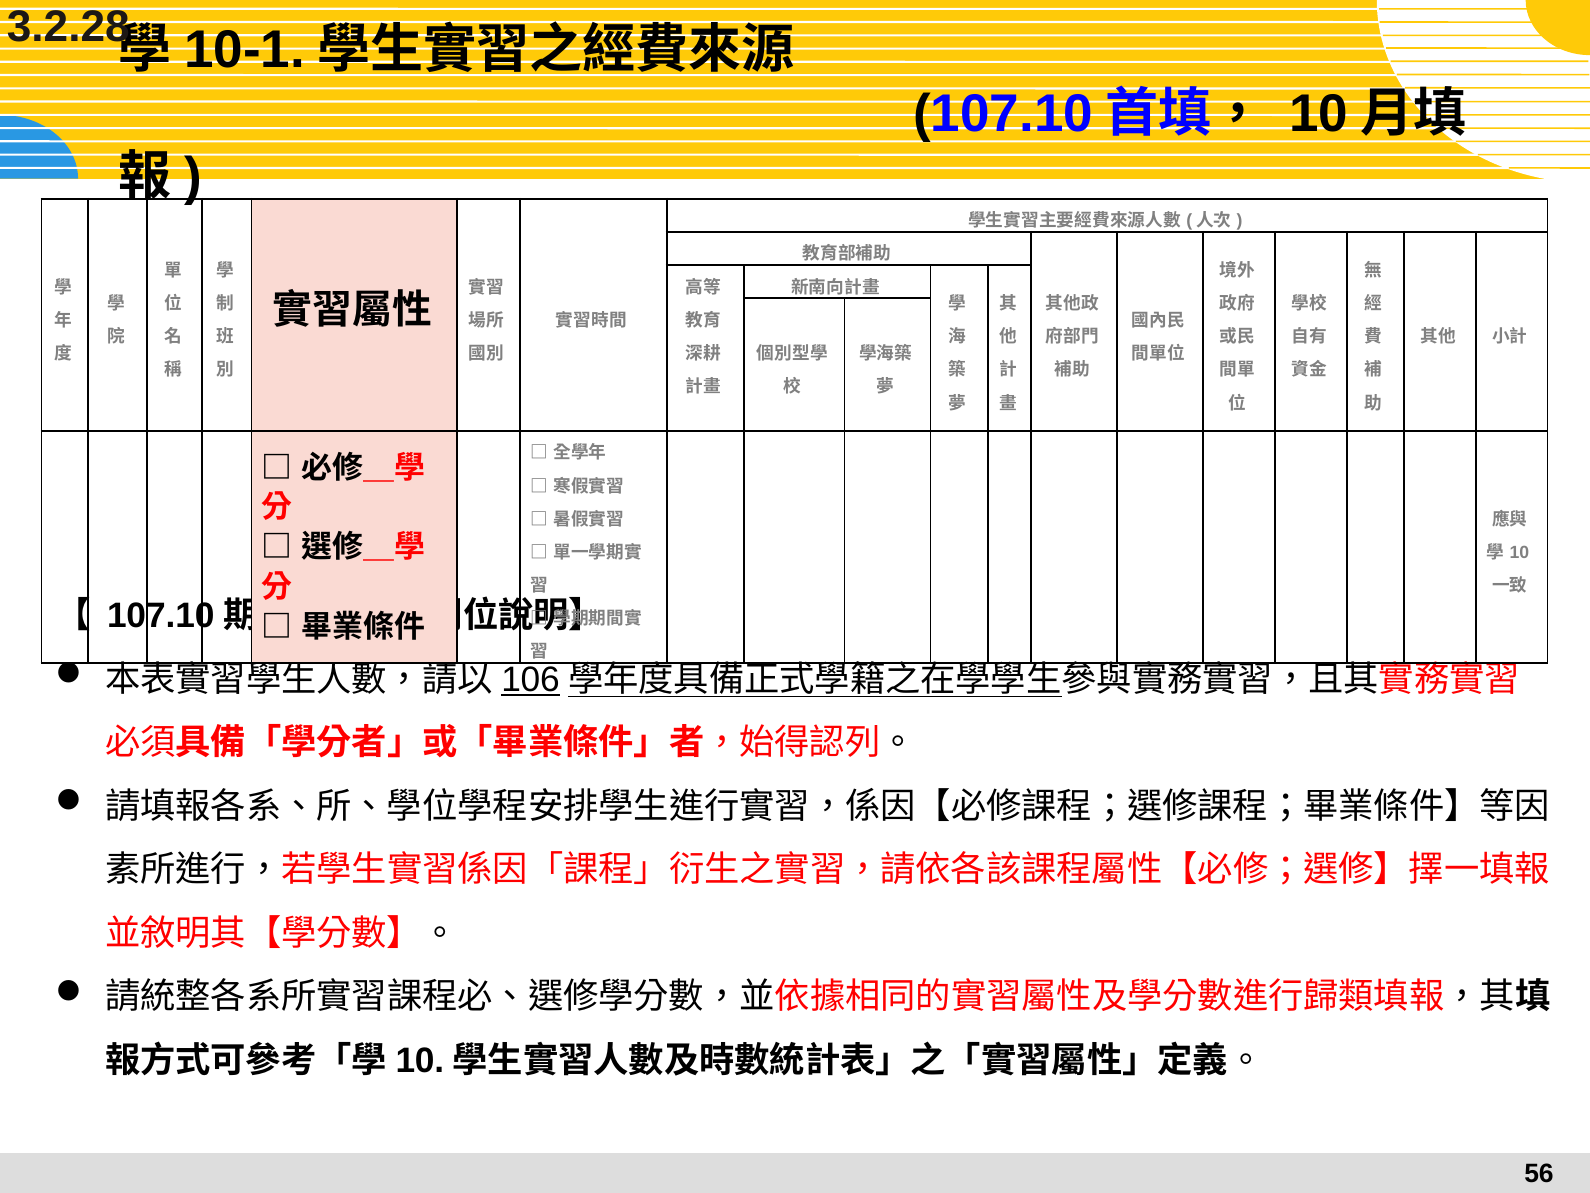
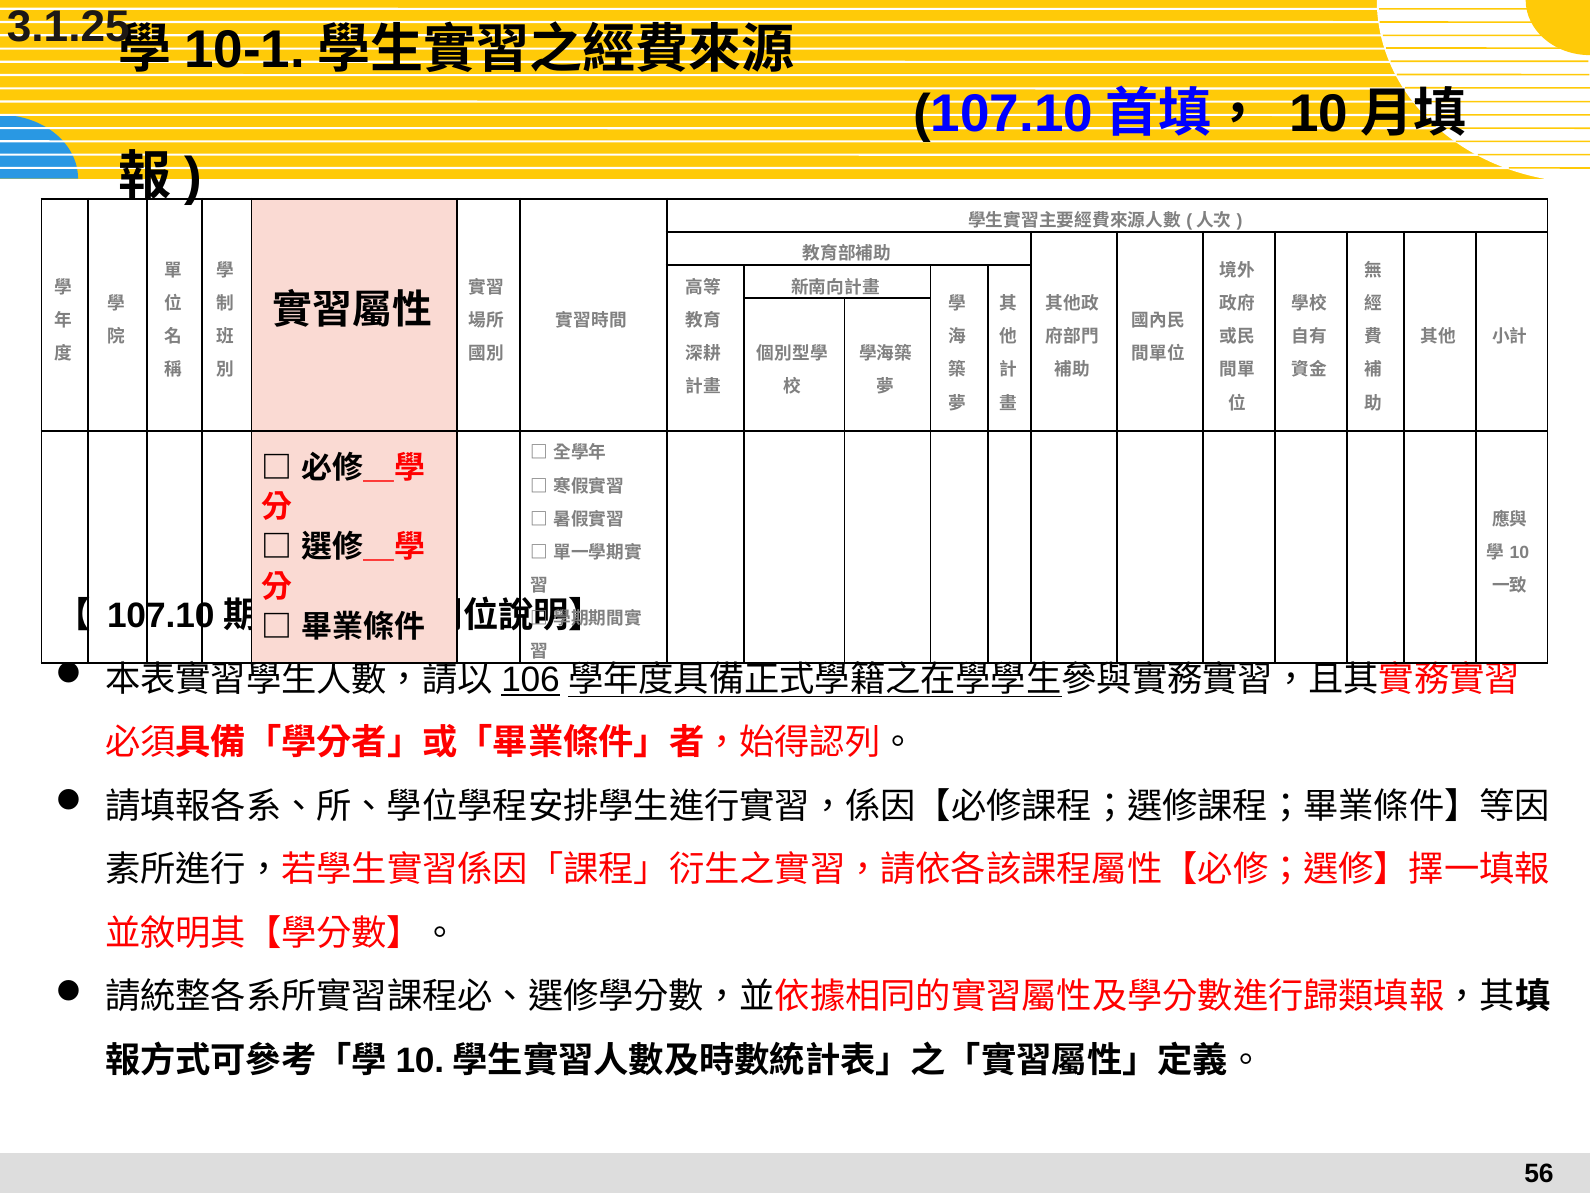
3.2.28: 3.2.28 -> 3.1.25
